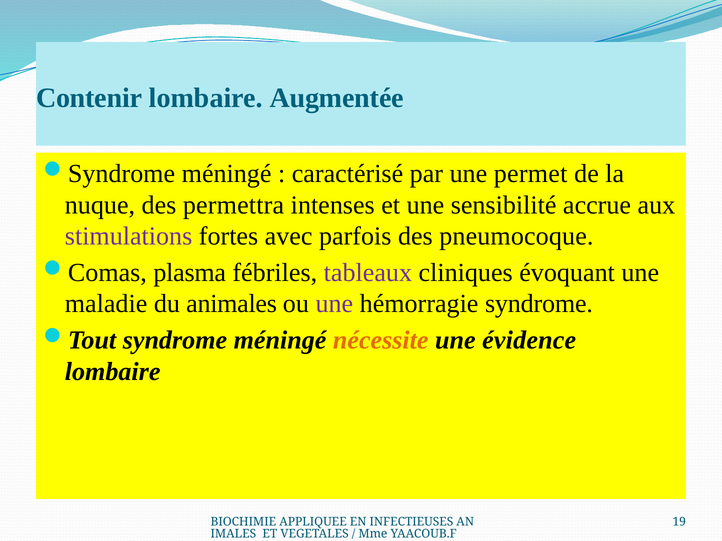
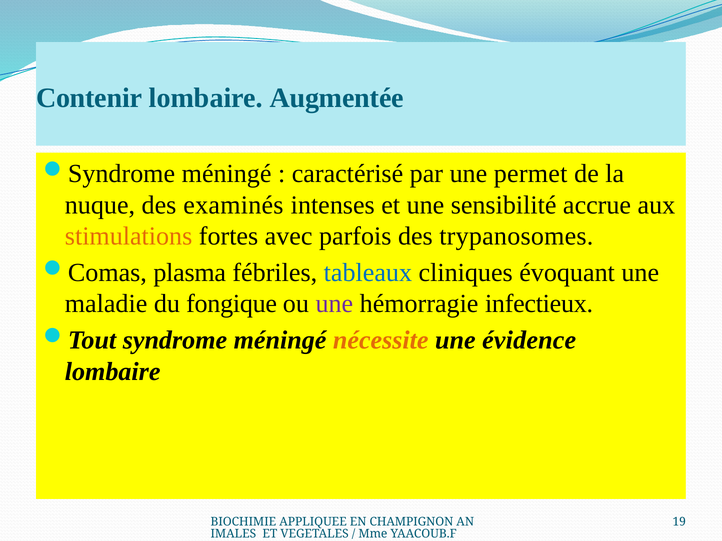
permettra: permettra -> examinés
stimulations colour: purple -> orange
pneumocoque: pneumocoque -> trypanosomes
tableaux colour: purple -> blue
animales: animales -> fongique
hémorragie syndrome: syndrome -> infectieux
INFECTIEUSES: INFECTIEUSES -> CHAMPIGNON
